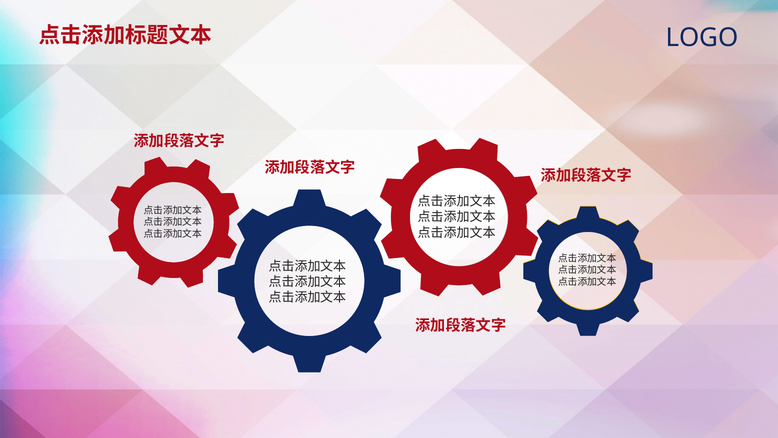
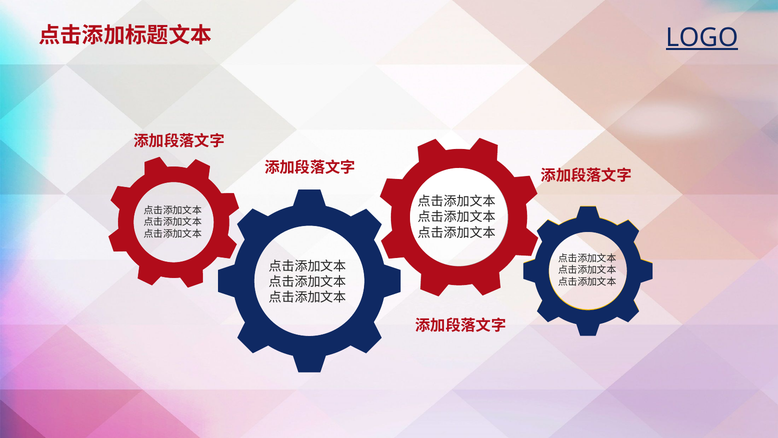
LOGO underline: none -> present
